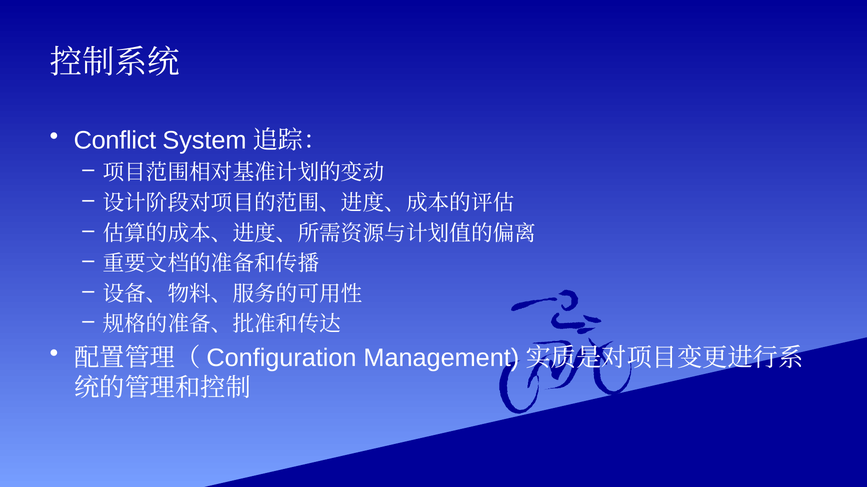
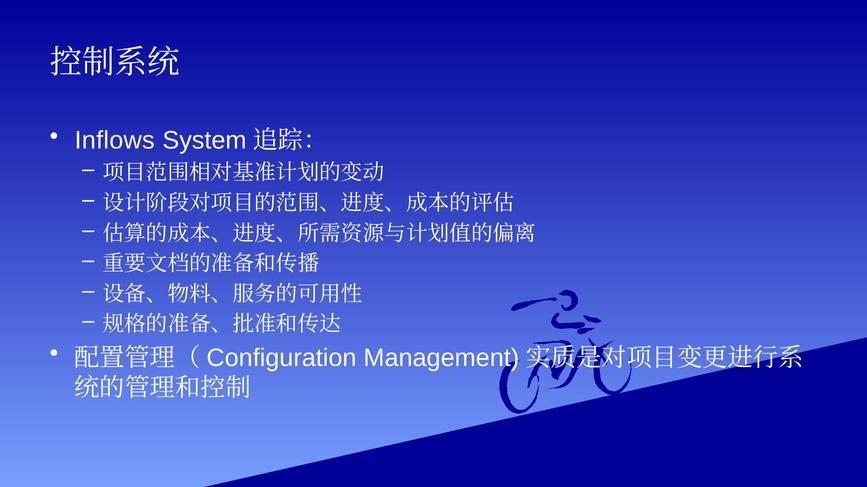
Conflict: Conflict -> Inflows
